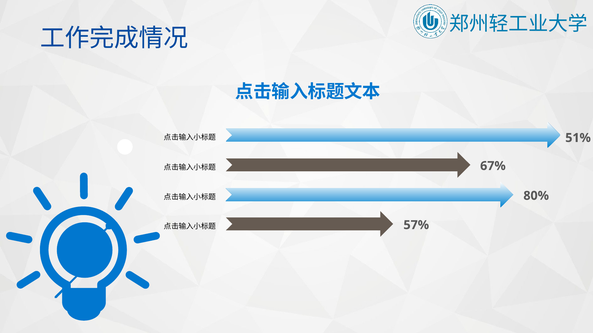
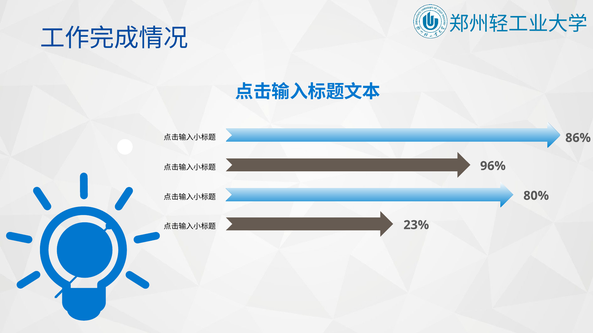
51%: 51% -> 86%
67%: 67% -> 96%
57%: 57% -> 23%
